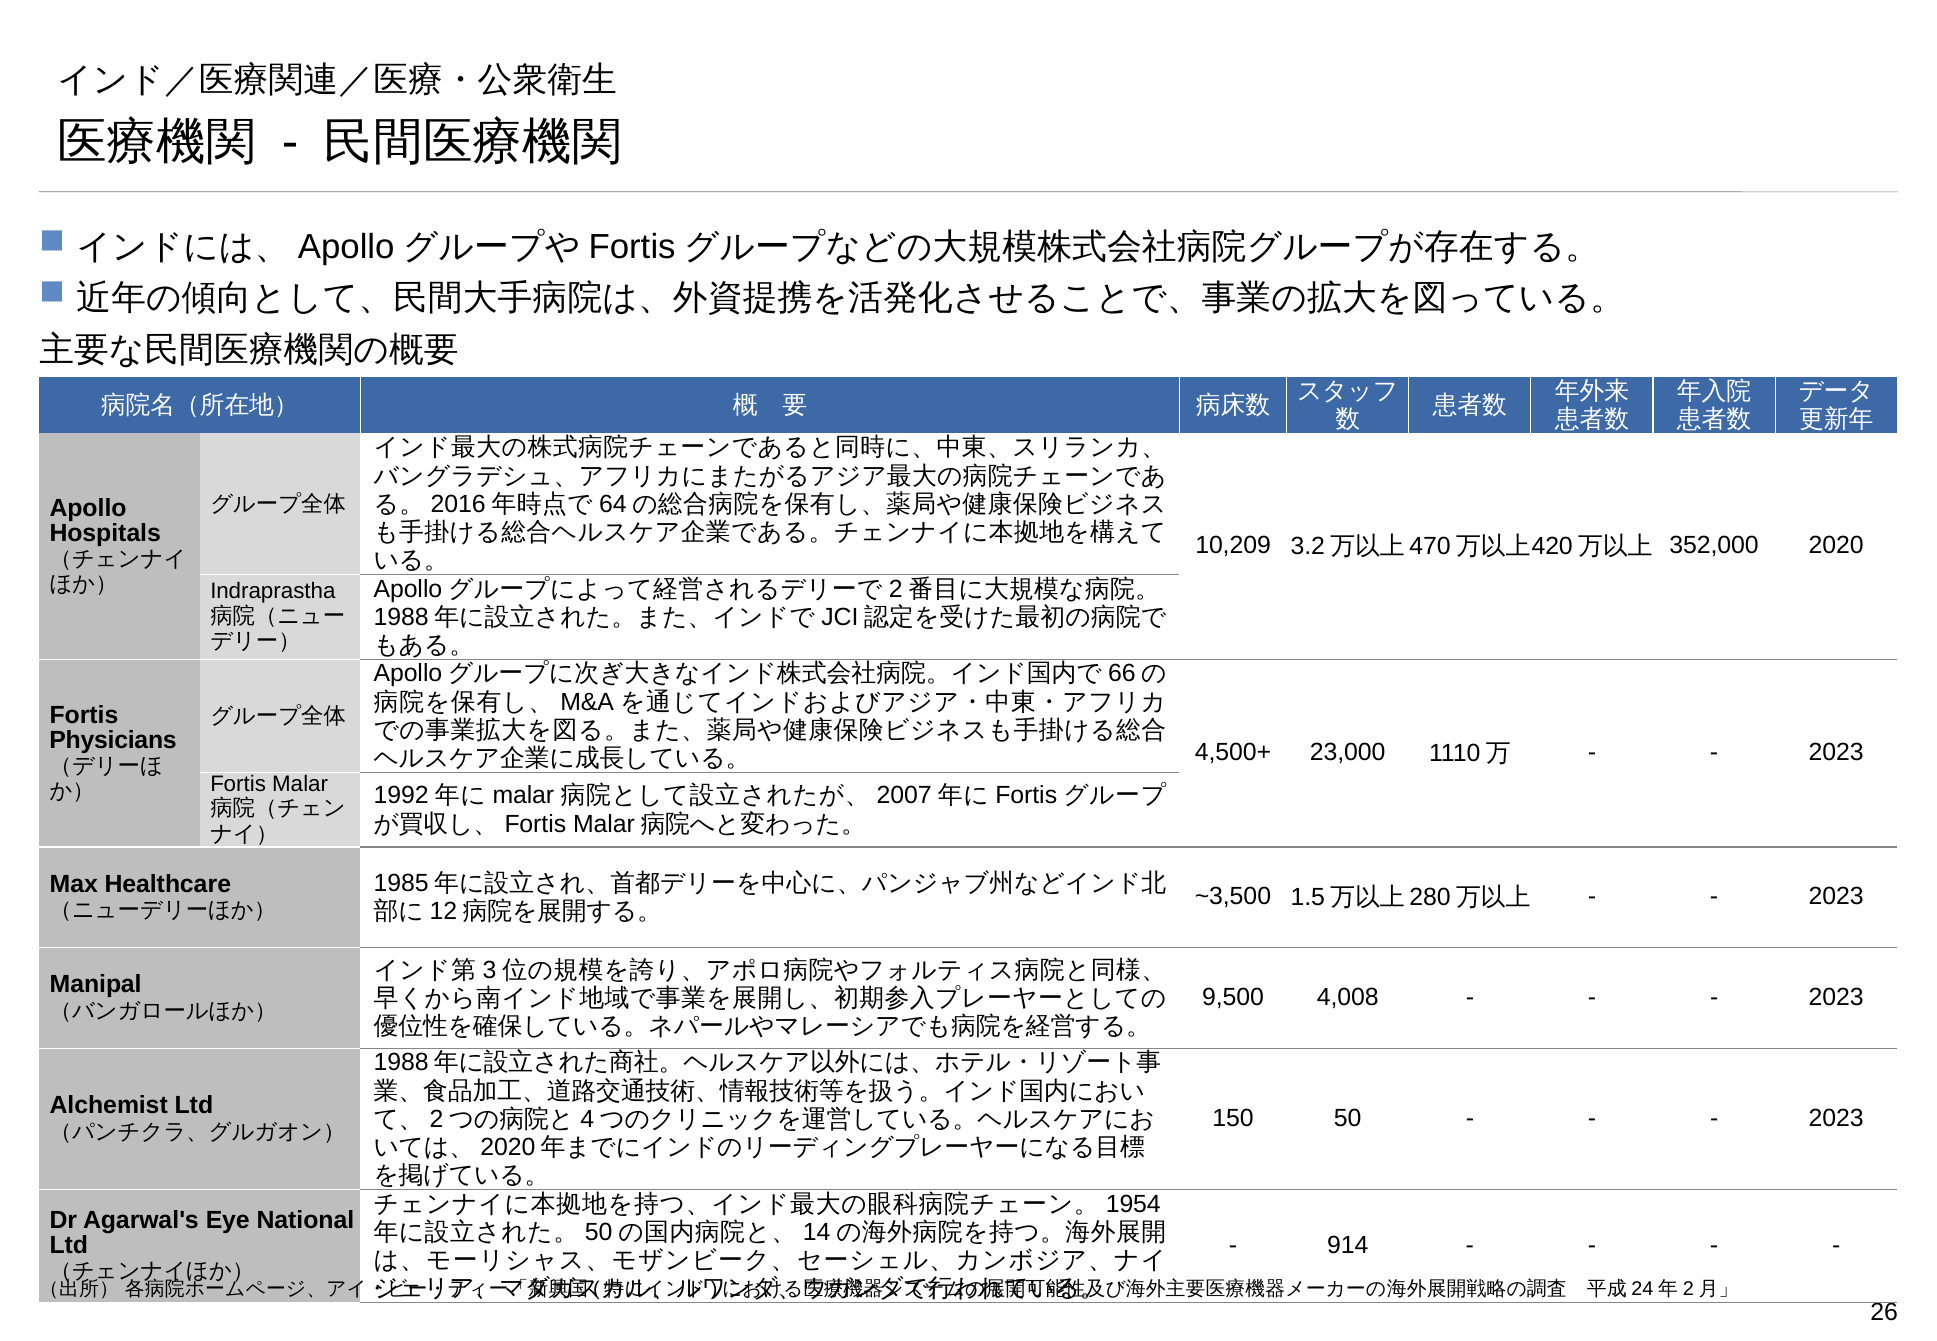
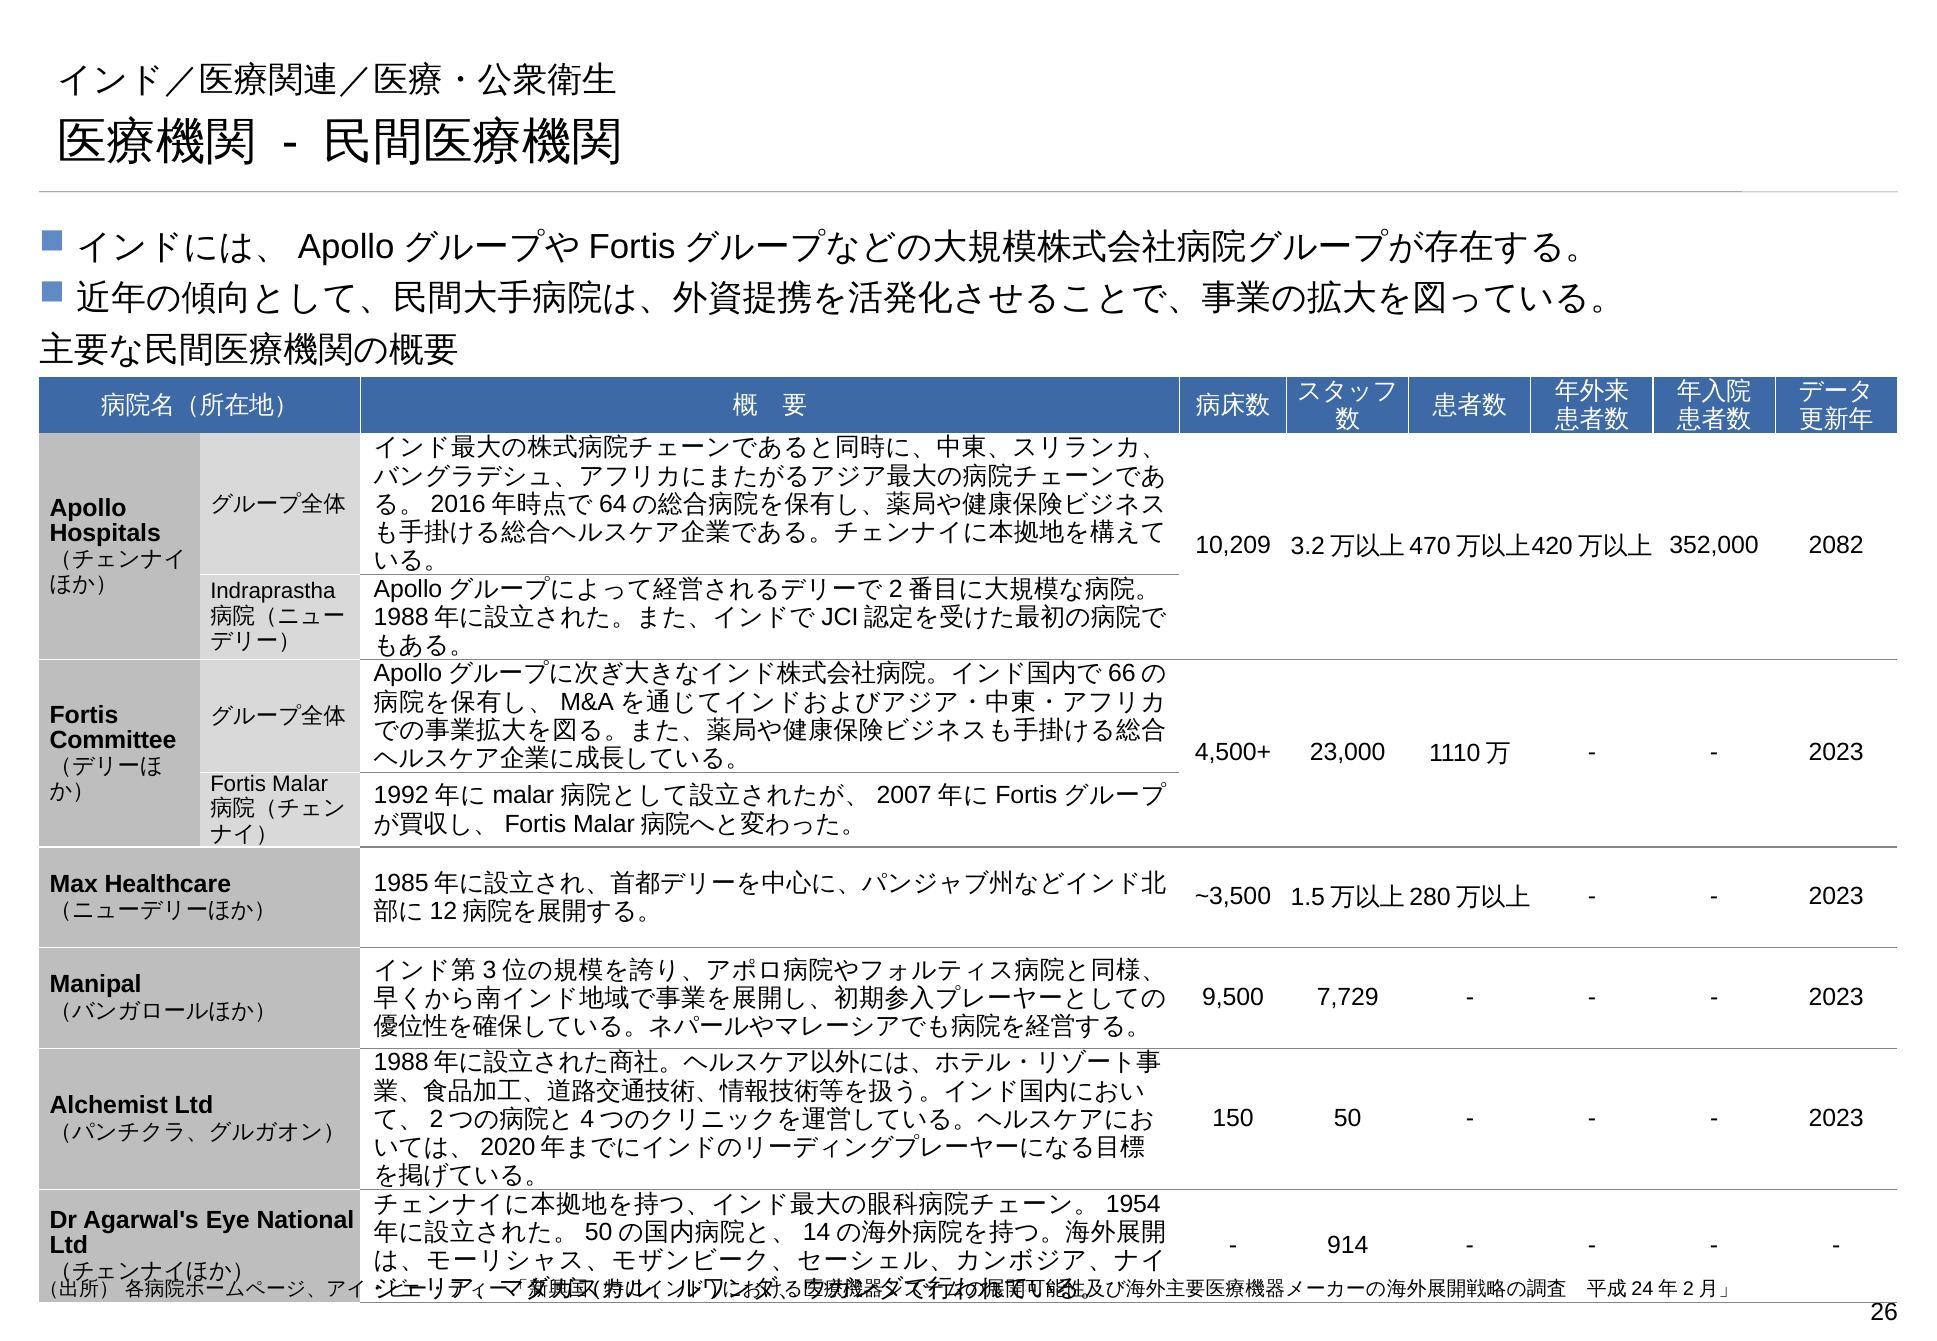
2020: 2020 -> 2082
Physicians: Physicians -> Committee
4,008: 4,008 -> 7,729
